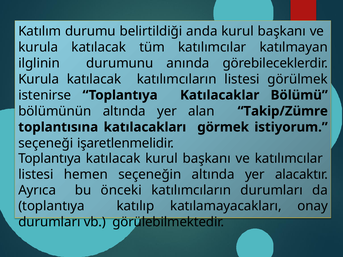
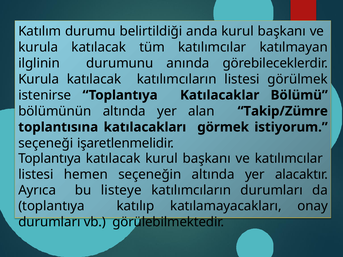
önceki: önceki -> listeye
